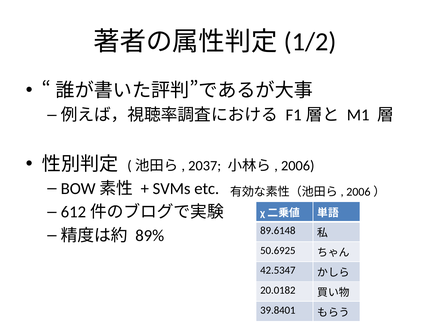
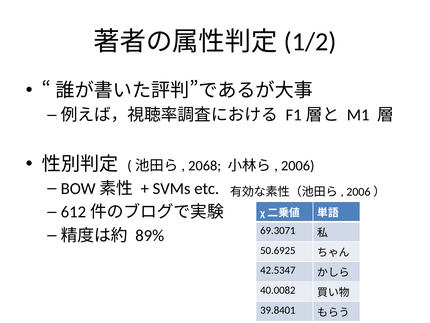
2037: 2037 -> 2068
89.6148: 89.6148 -> 69.3071
20.0182: 20.0182 -> 40.0082
